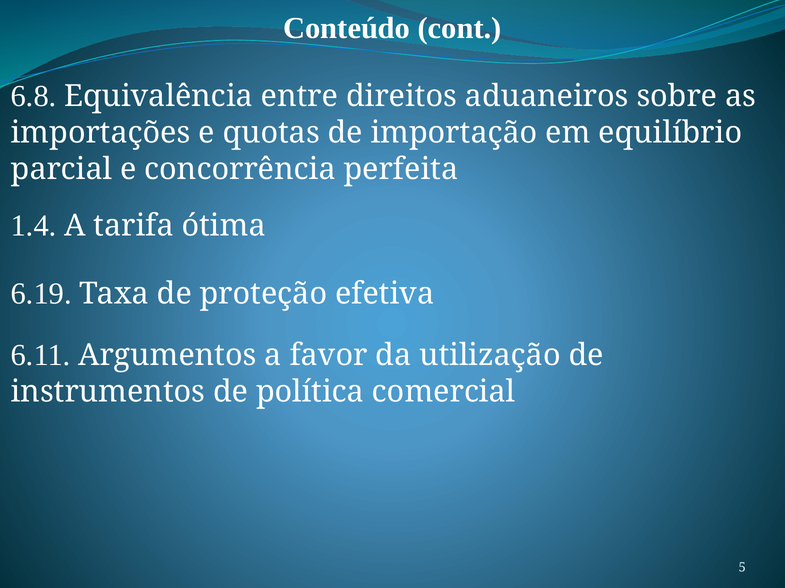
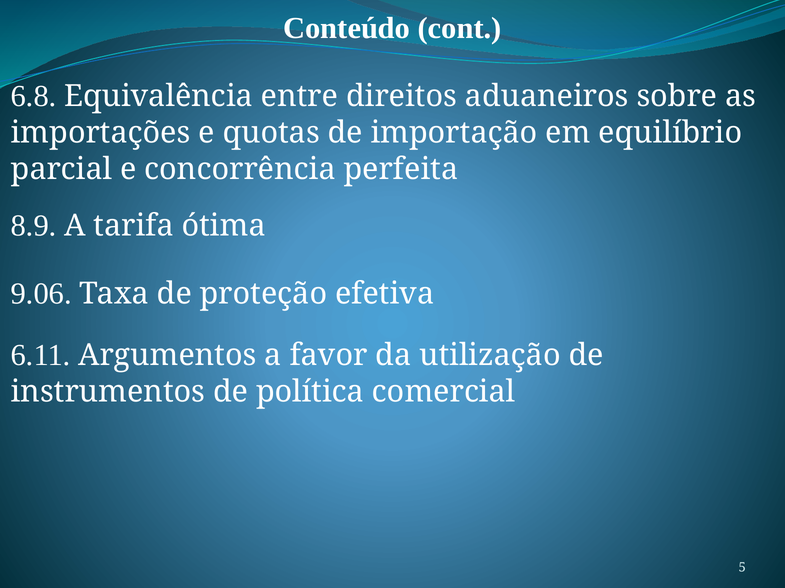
1.4: 1.4 -> 8.9
6.19: 6.19 -> 9.06
